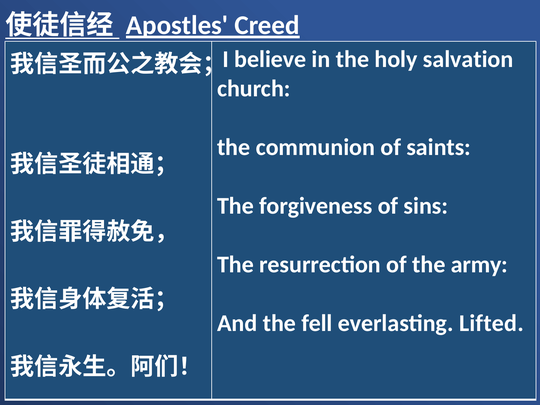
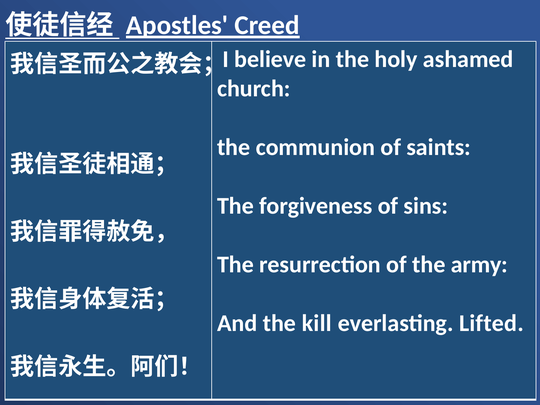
salvation: salvation -> ashamed
fell: fell -> kill
